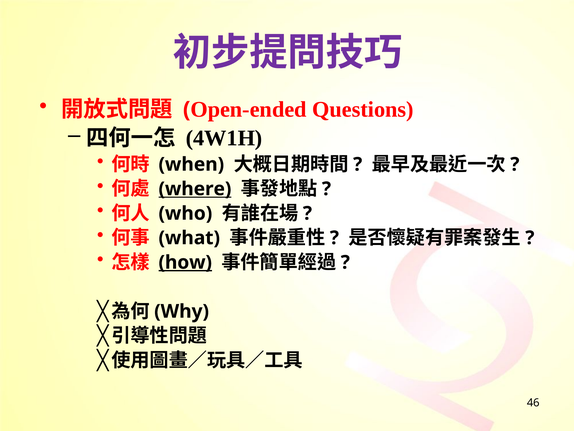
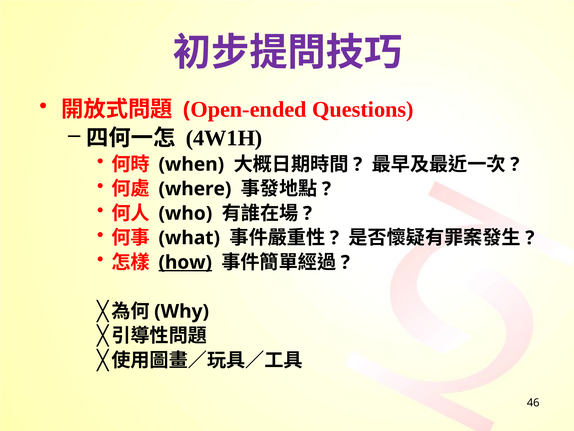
where underline: present -> none
